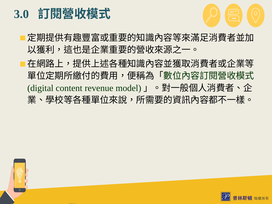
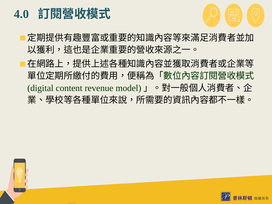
3.0: 3.0 -> 4.0
